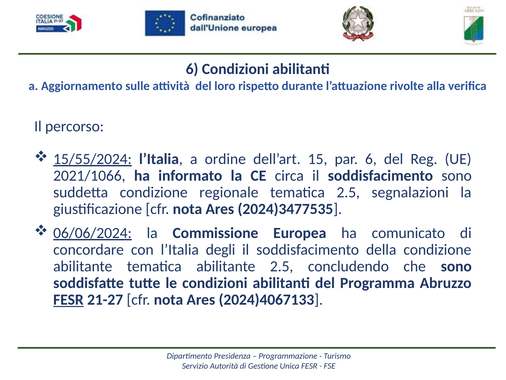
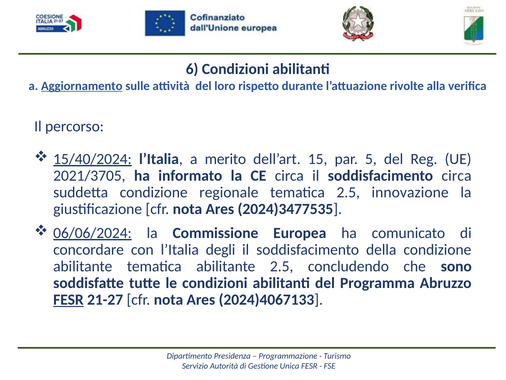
Aggiornamento underline: none -> present
15/55/2024: 15/55/2024 -> 15/40/2024
ordine: ordine -> merito
par 6: 6 -> 5
2021/1066: 2021/1066 -> 2021/3705
soddisfacimento sono: sono -> circa
segnalazioni: segnalazioni -> innovazione
